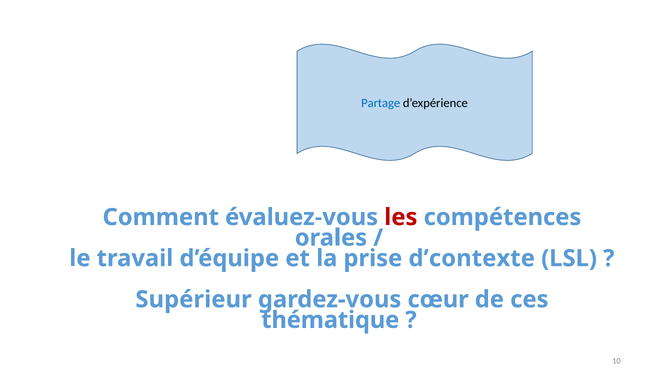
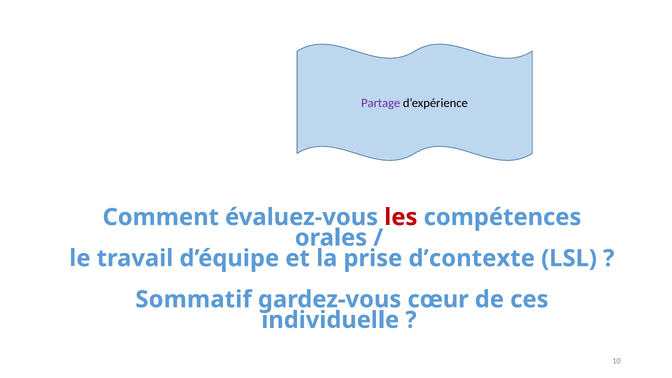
Partage colour: blue -> purple
Supérieur: Supérieur -> Sommatif
thématique: thématique -> individuelle
